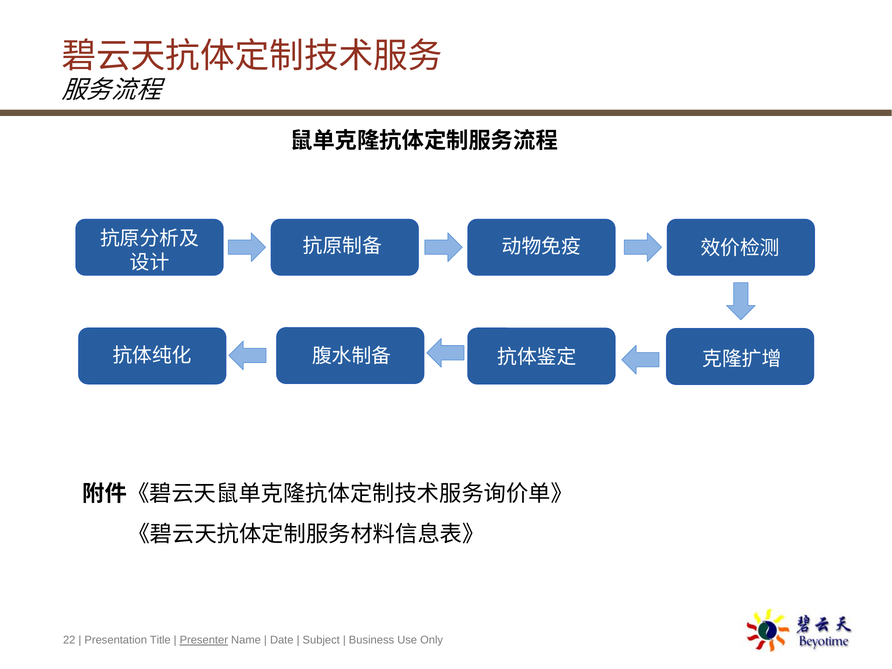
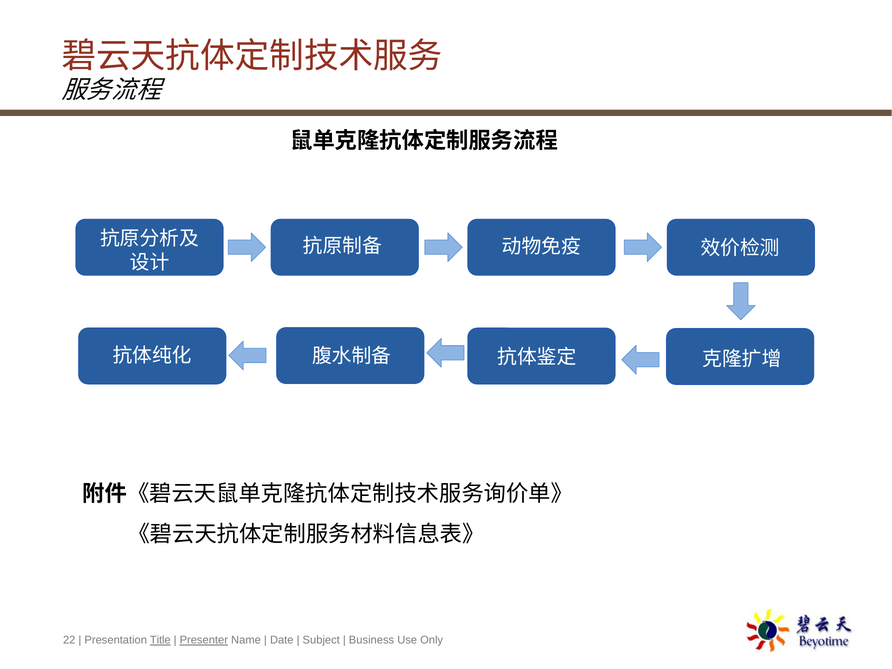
Title underline: none -> present
